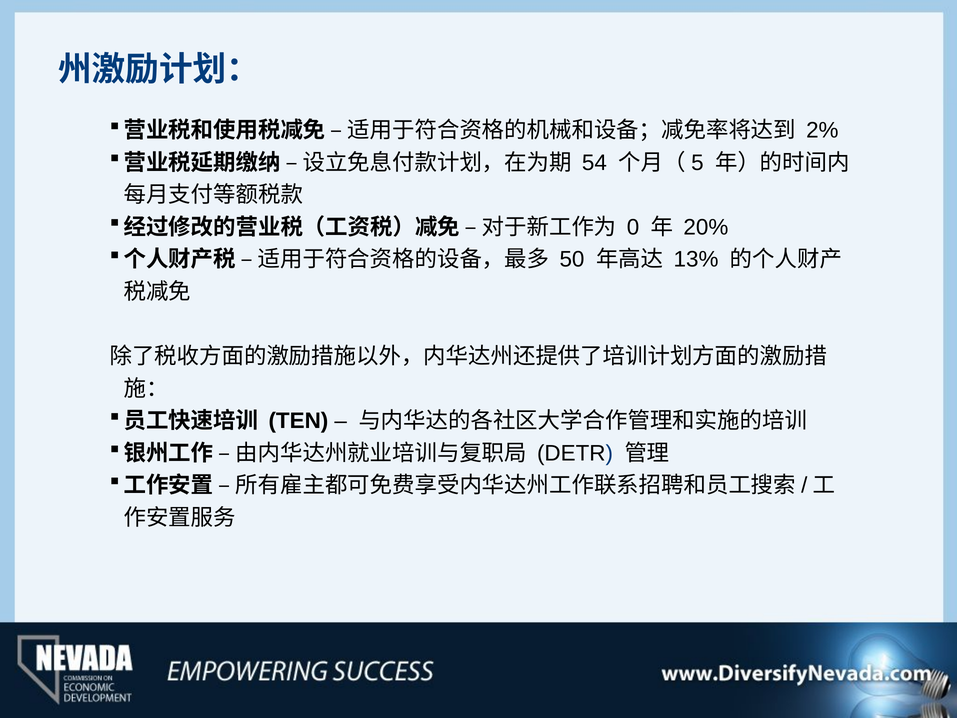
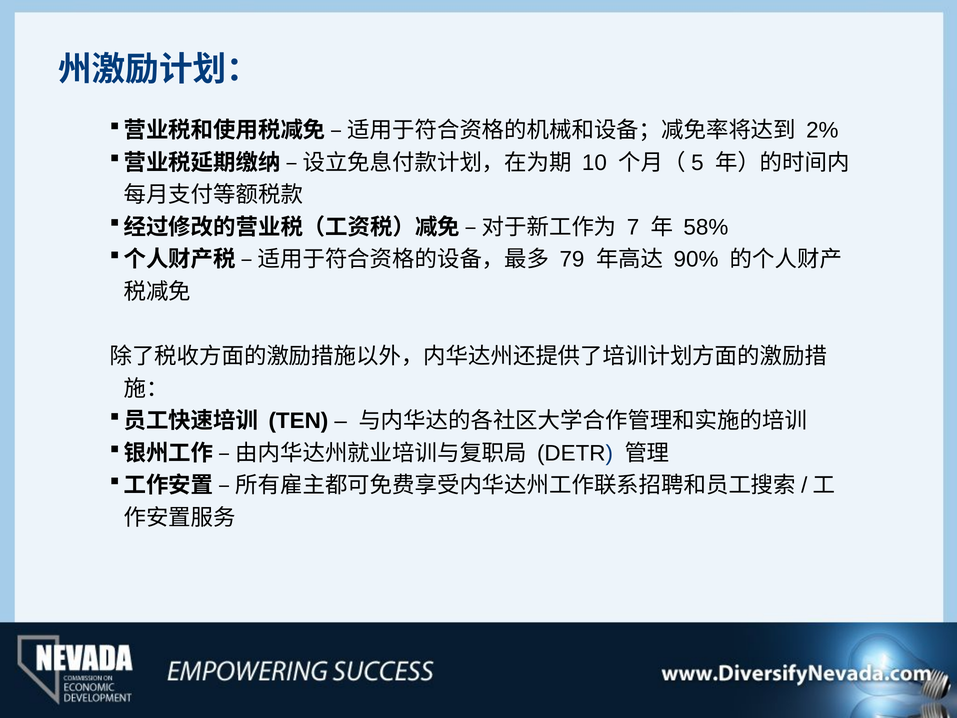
54: 54 -> 10
0: 0 -> 7
20%: 20% -> 58%
50: 50 -> 79
13%: 13% -> 90%
